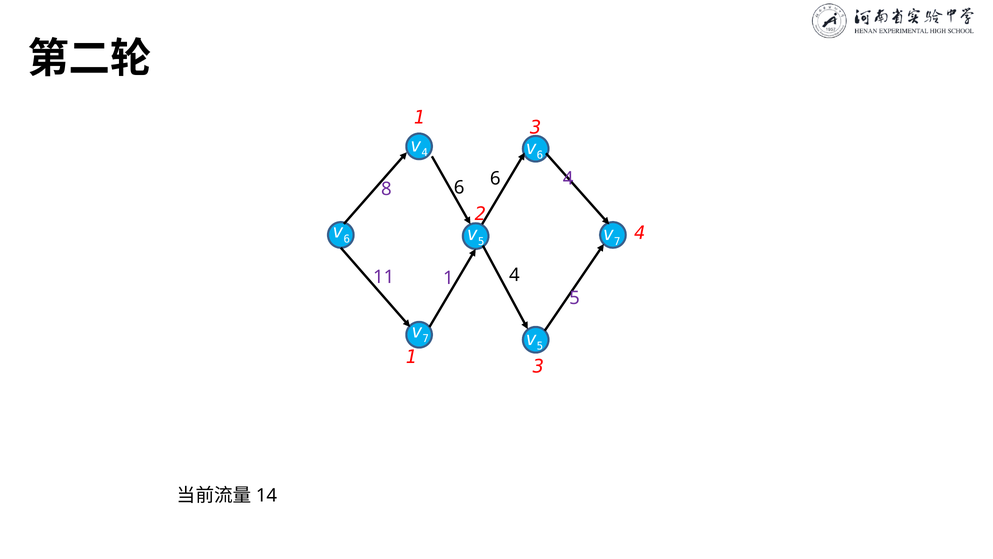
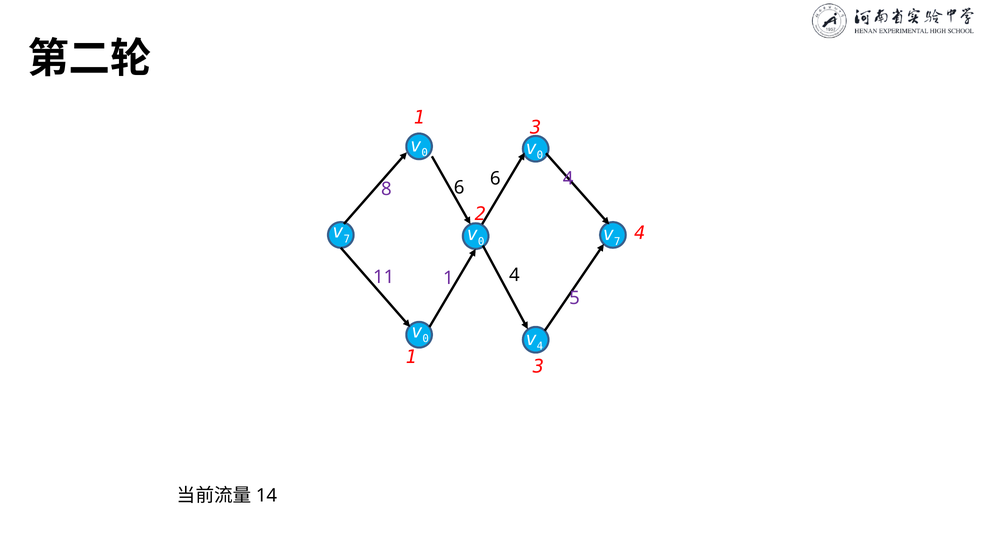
4 at (425, 152): 4 -> 0
6 at (540, 155): 6 -> 0
6 at (347, 239): 6 -> 7
5 at (481, 241): 5 -> 0
7 at (426, 338): 7 -> 0
5 at (540, 346): 5 -> 4
